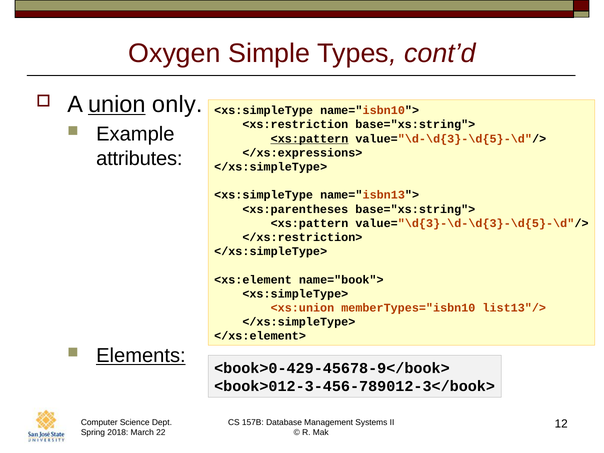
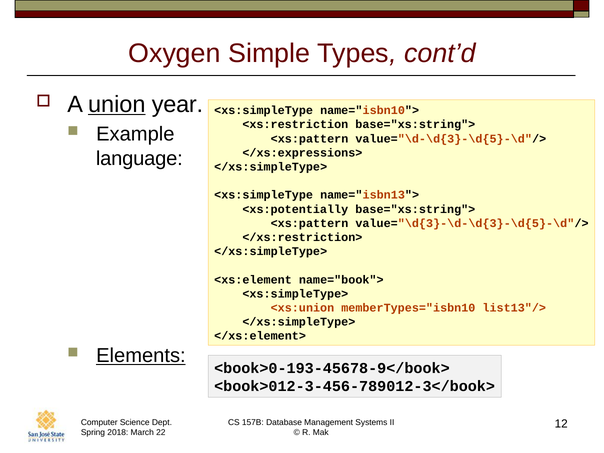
only: only -> year
<xs:pattern at (310, 139) underline: present -> none
attributes: attributes -> language
<xs:parentheses: <xs:parentheses -> <xs:potentially
<book>0-429-45678-9</book>: <book>0-429-45678-9</book> -> <book>0-193-45678-9</book>
